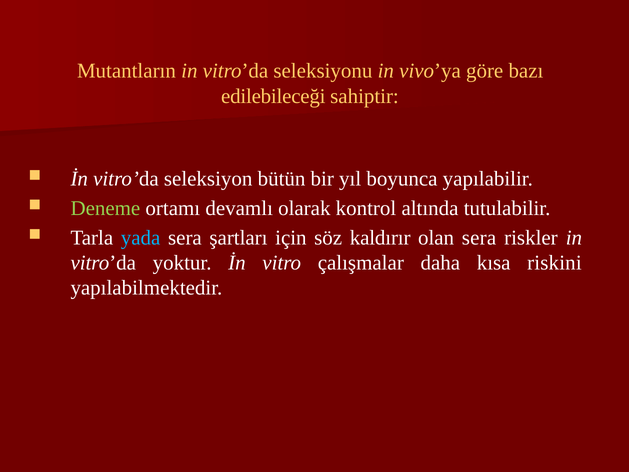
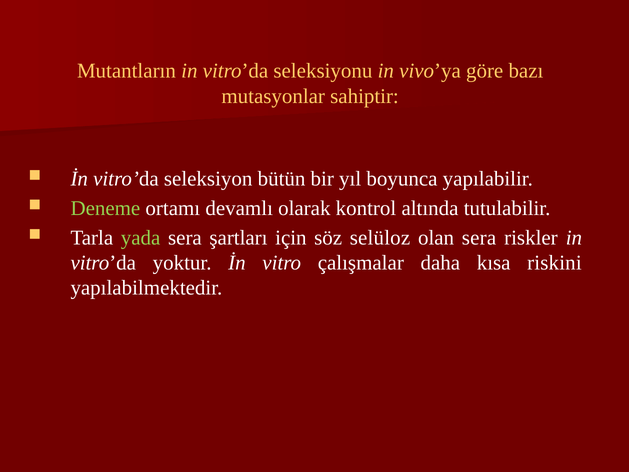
edilebileceği: edilebileceği -> mutasyonlar
yada colour: light blue -> light green
kaldırır: kaldırır -> selüloz
